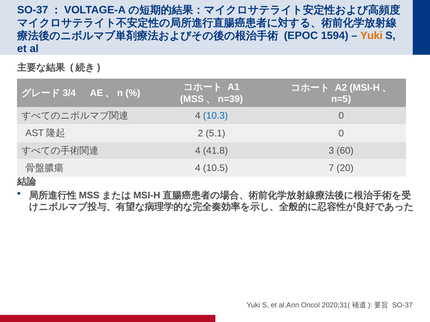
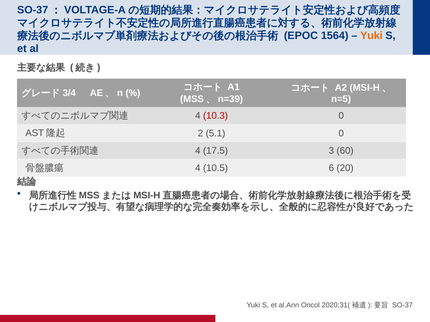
1594: 1594 -> 1564
10.3 colour: blue -> red
41.8: 41.8 -> 17.5
7: 7 -> 6
